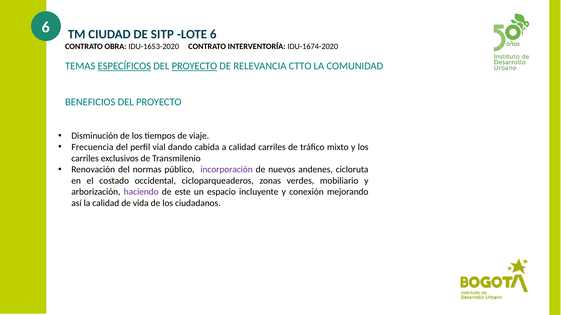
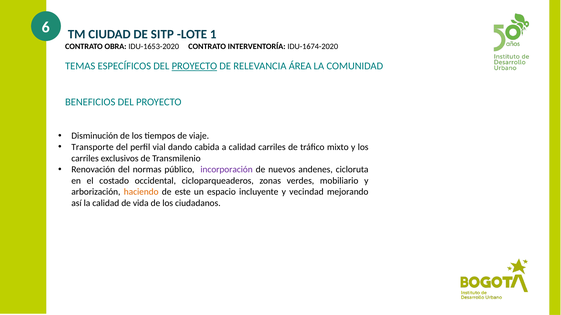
LOTE 6: 6 -> 1
ESPECÍFICOS underline: present -> none
CTTO: CTTO -> ÁREA
Frecuencia: Frecuencia -> Transporte
haciendo colour: purple -> orange
conexión: conexión -> vecindad
